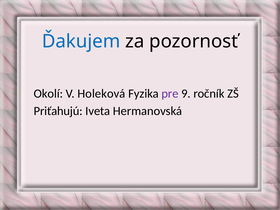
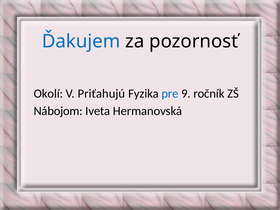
Holeková: Holeková -> Priťahujú
pre colour: purple -> blue
Priťahujú: Priťahujú -> Nábojom
